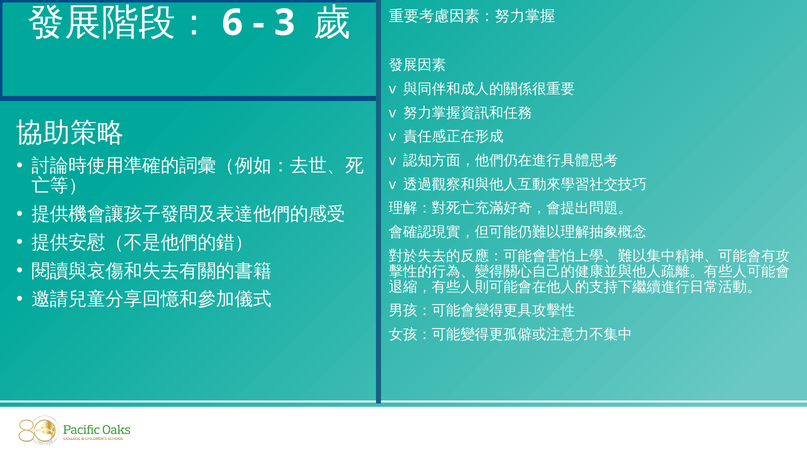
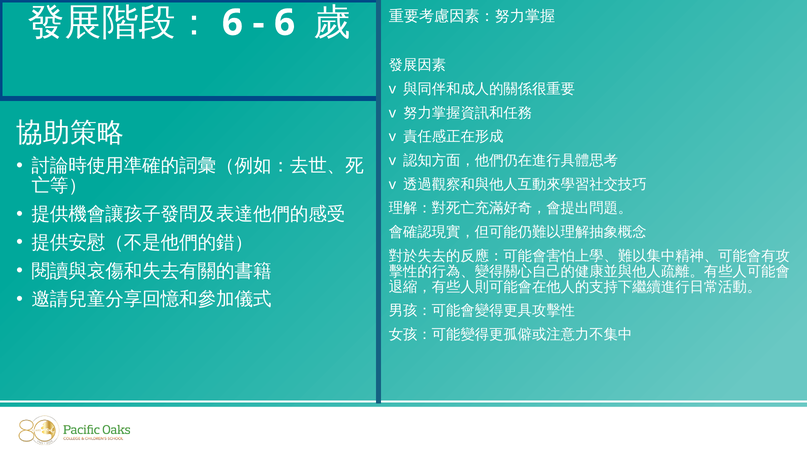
3 at (285, 23): 3 -> 6
